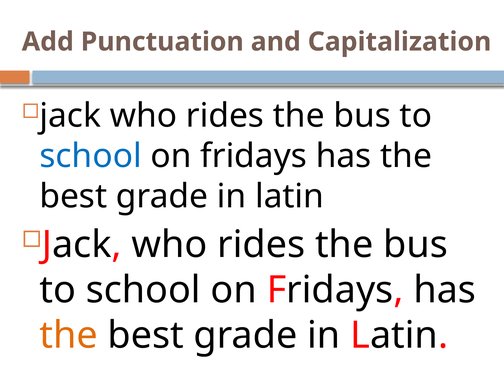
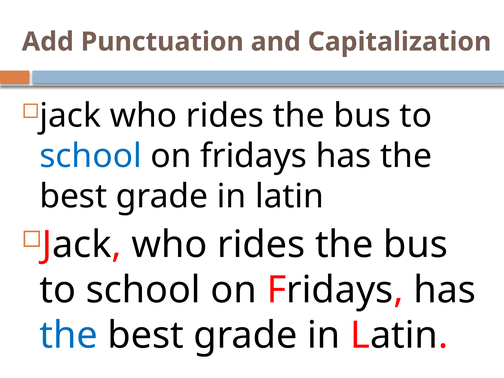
the at (69, 335) colour: orange -> blue
